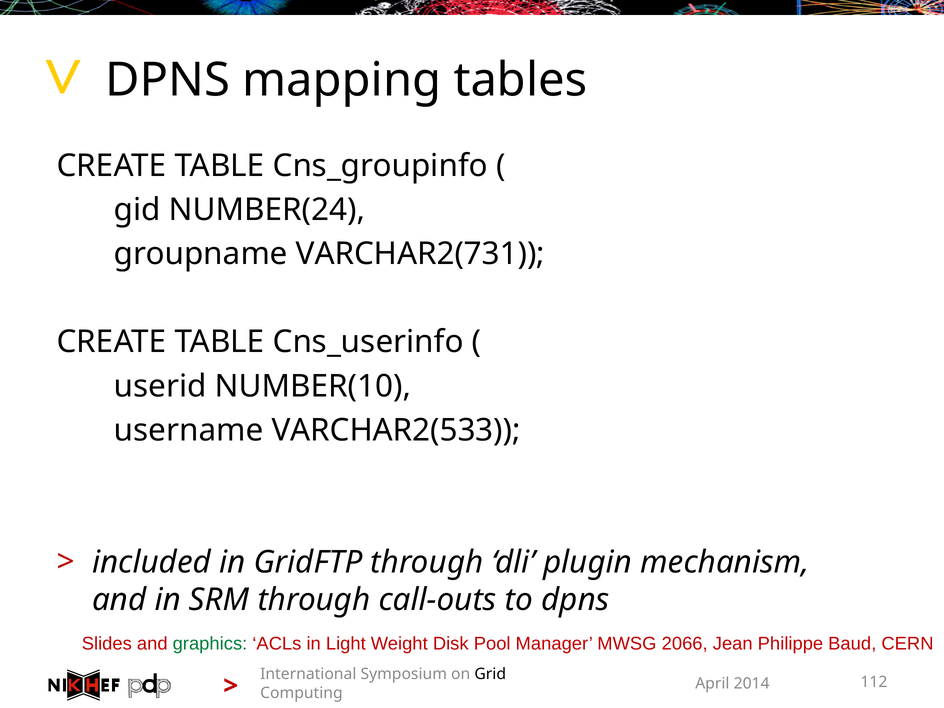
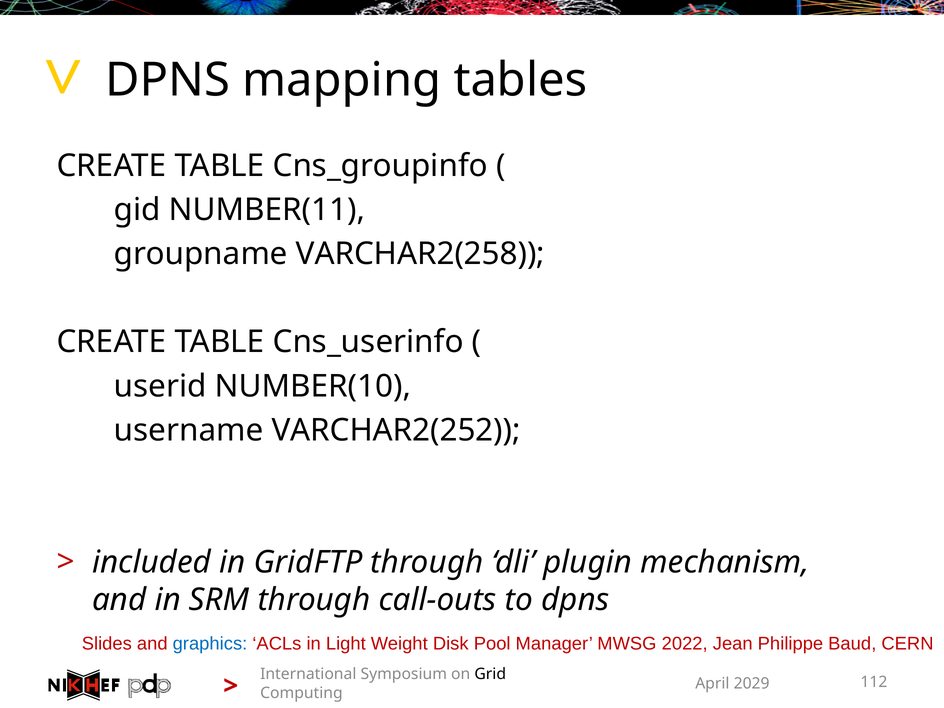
NUMBER(24: NUMBER(24 -> NUMBER(11
VARCHAR2(731: VARCHAR2(731 -> VARCHAR2(258
VARCHAR2(533: VARCHAR2(533 -> VARCHAR2(252
graphics colour: green -> blue
2066: 2066 -> 2022
2014: 2014 -> 2029
